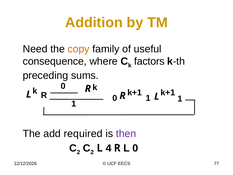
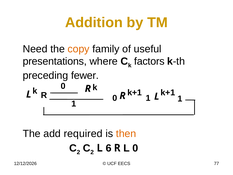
consequence: consequence -> presentations
sums: sums -> fewer
then colour: purple -> orange
4: 4 -> 6
